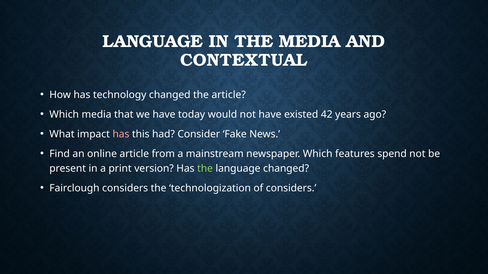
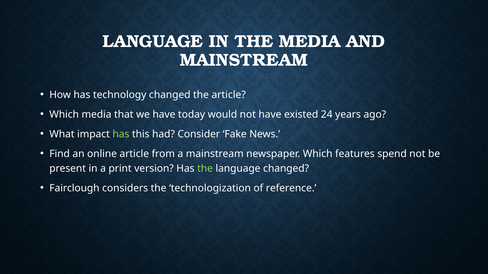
CONTEXTUAL at (244, 60): CONTEXTUAL -> MAINSTREAM
42: 42 -> 24
has at (121, 134) colour: pink -> light green
of considers: considers -> reference
